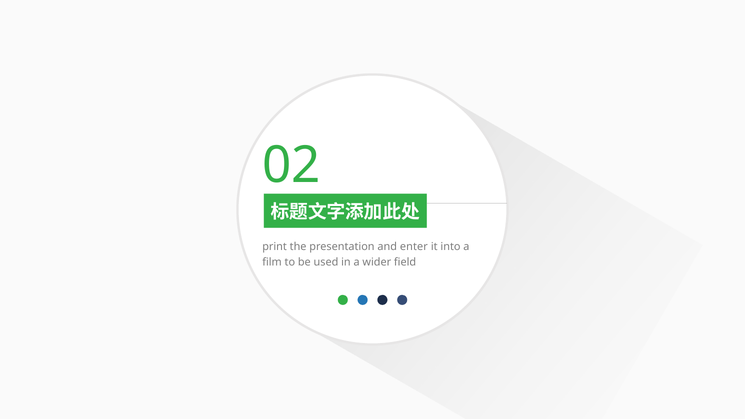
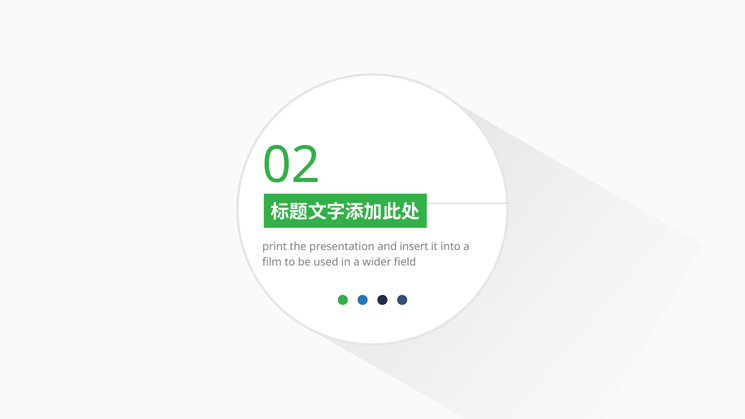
enter: enter -> insert
